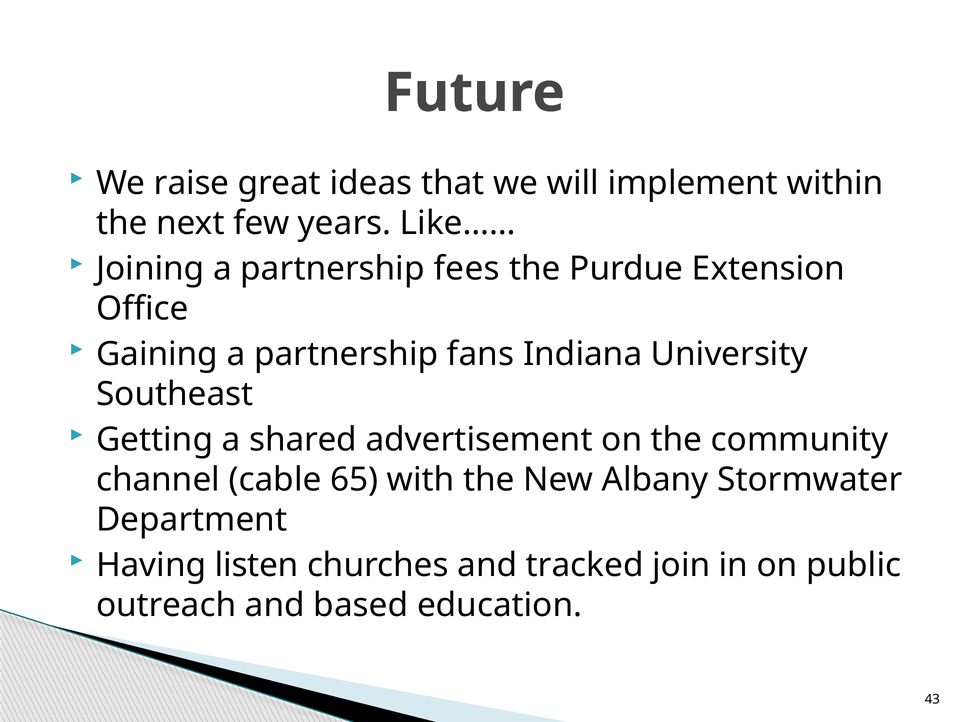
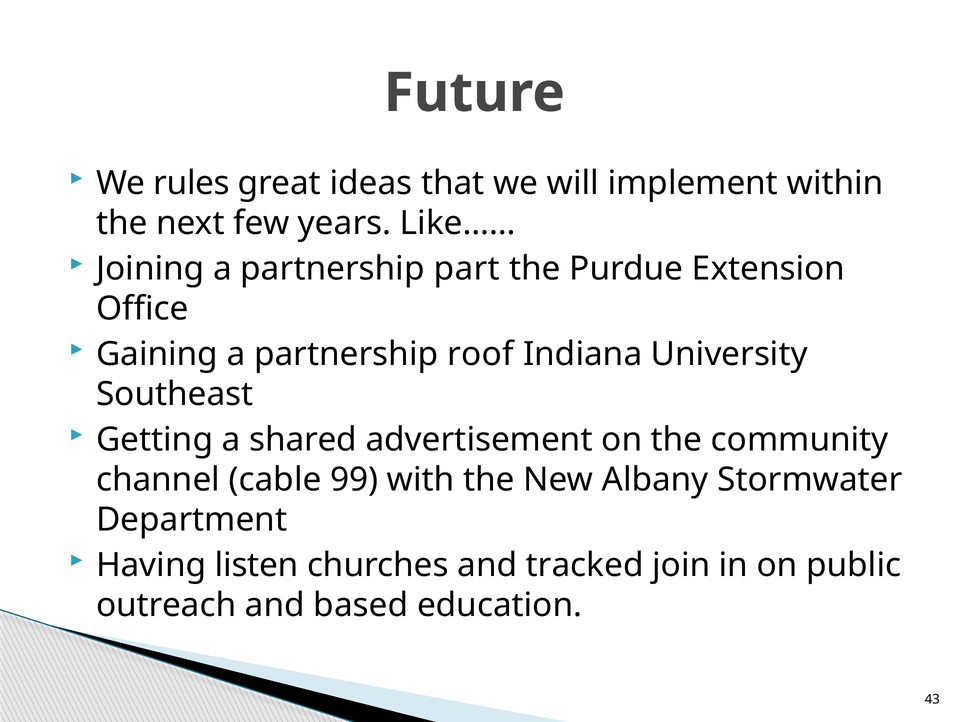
raise: raise -> rules
fees: fees -> part
fans: fans -> roof
65: 65 -> 99
